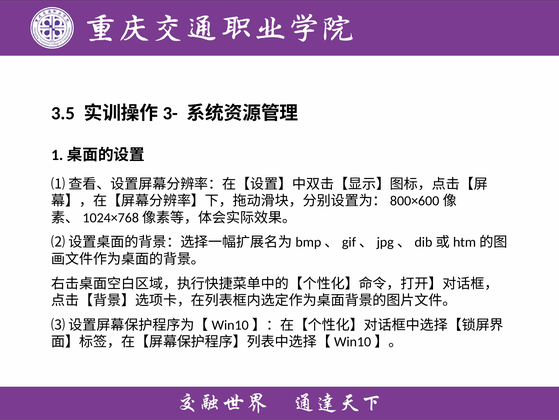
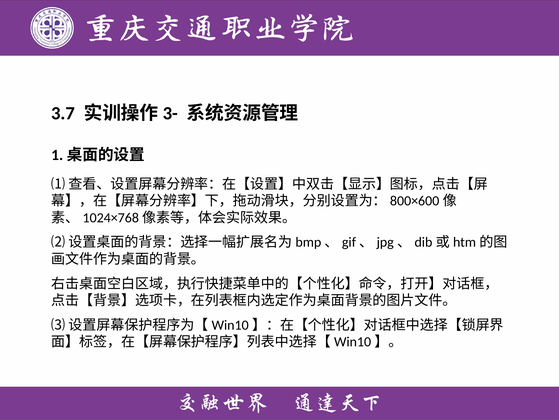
3.5: 3.5 -> 3.7
